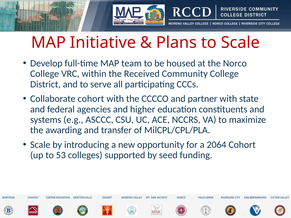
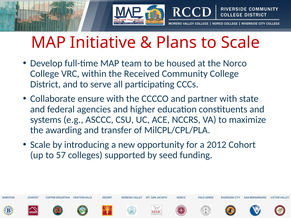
Collaborate cohort: cohort -> ensure
2064: 2064 -> 2012
53: 53 -> 57
